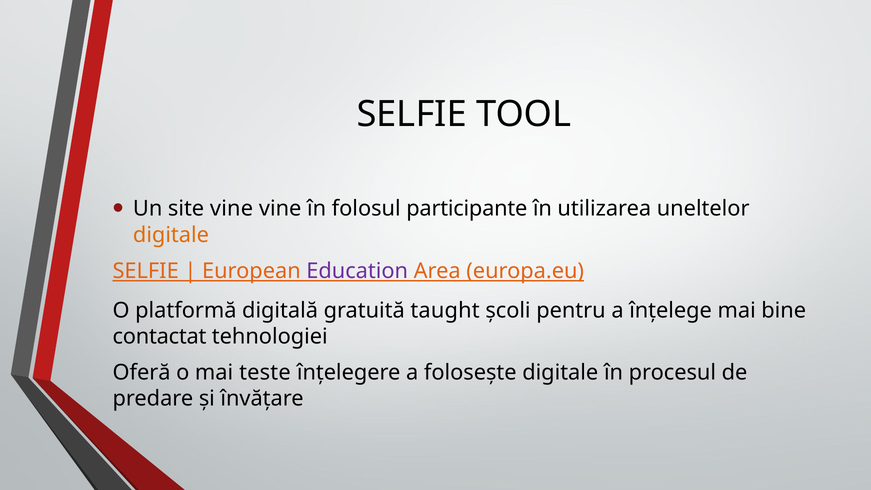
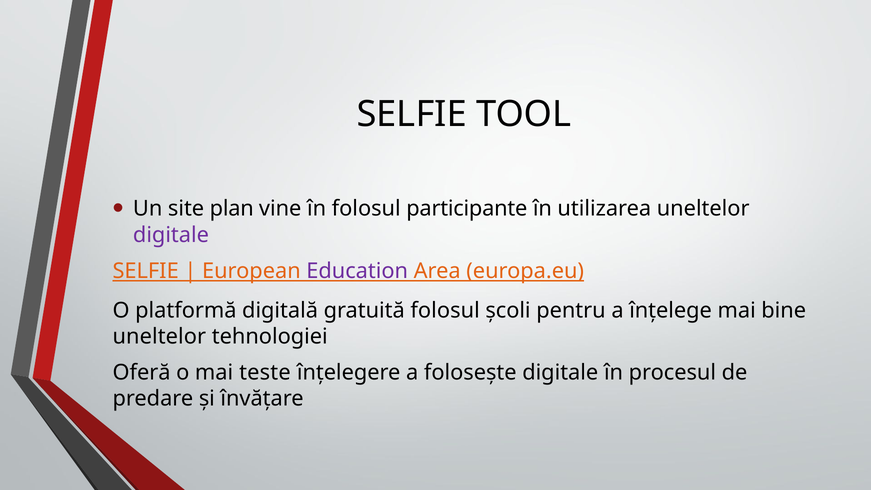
site vine: vine -> plan
digitale at (171, 235) colour: orange -> purple
gratuită taught: taught -> folosul
contactat at (159, 336): contactat -> uneltelor
